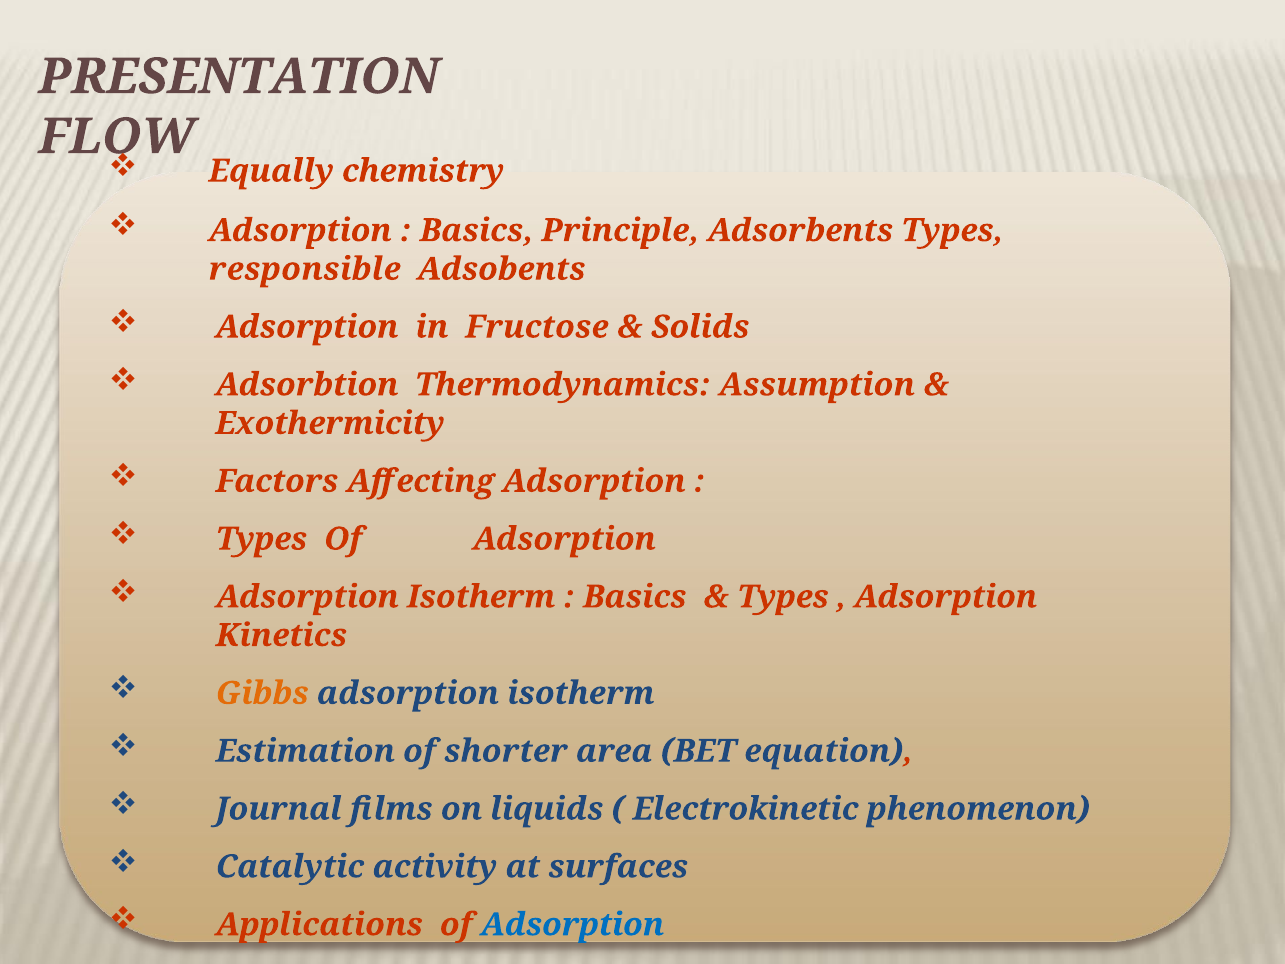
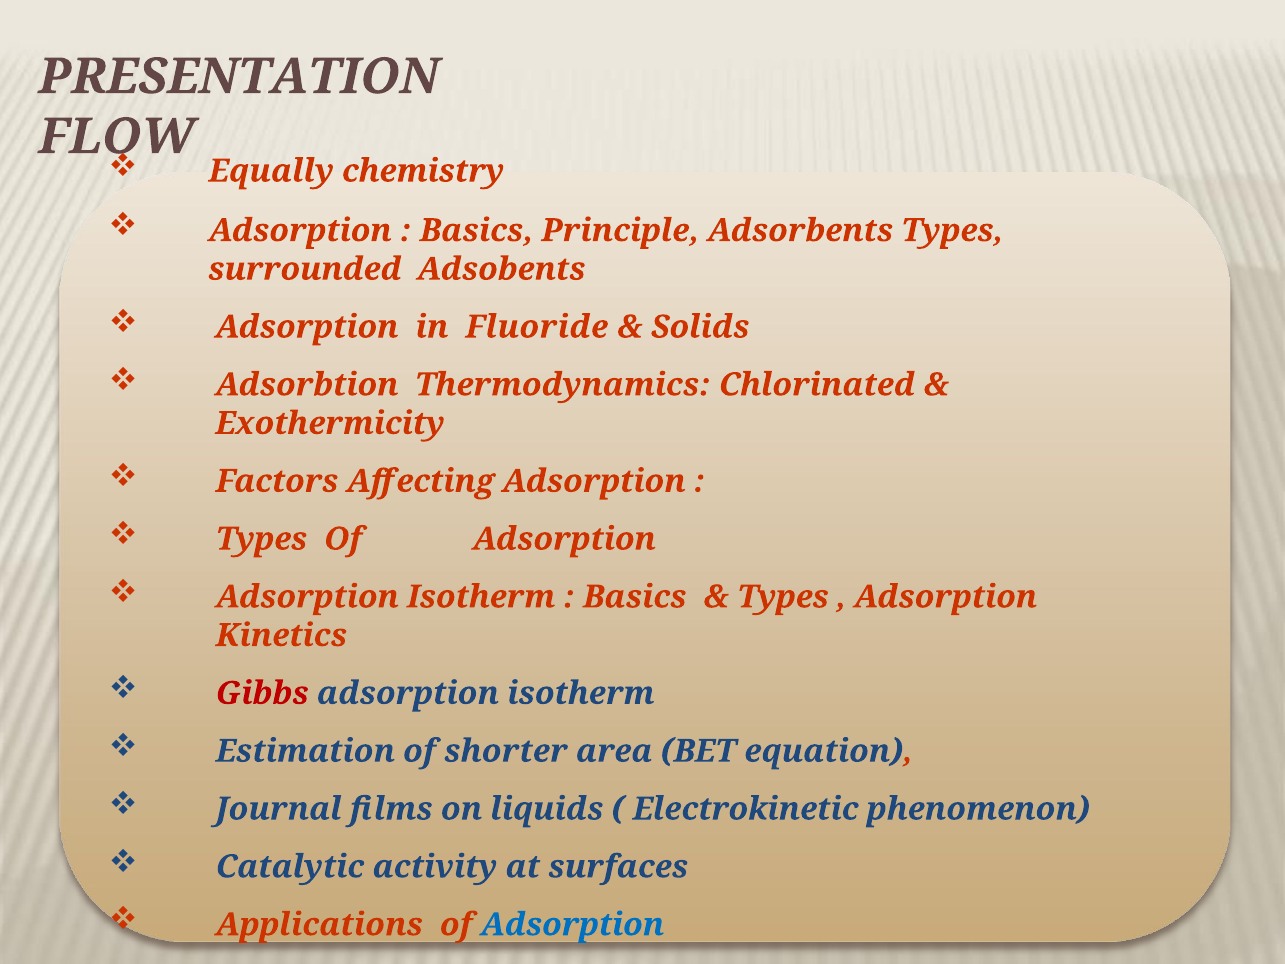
responsible: responsible -> surrounded
Fructose: Fructose -> Fluoride
Assumption: Assumption -> Chlorinated
Gibbs colour: orange -> red
